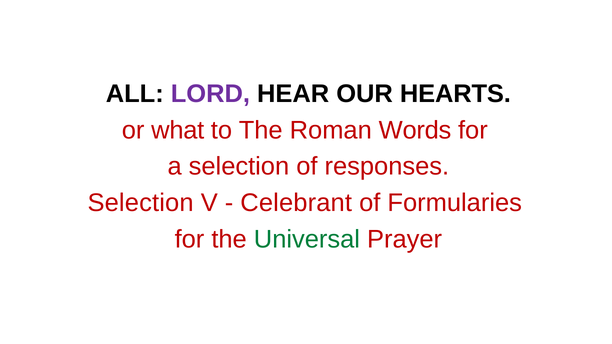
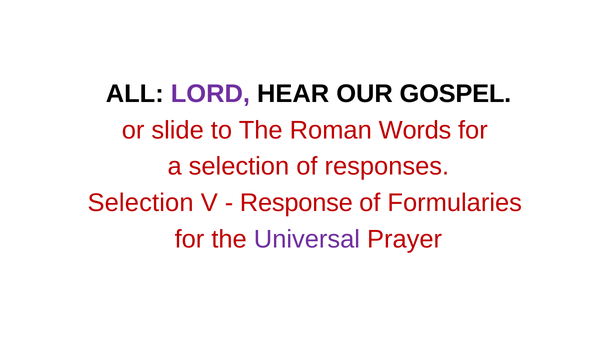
HEARTS: HEARTS -> GOSPEL
what: what -> slide
Celebrant: Celebrant -> Response
Universal colour: green -> purple
